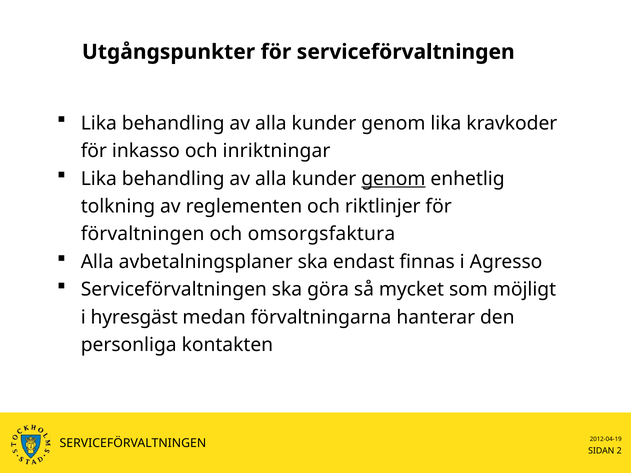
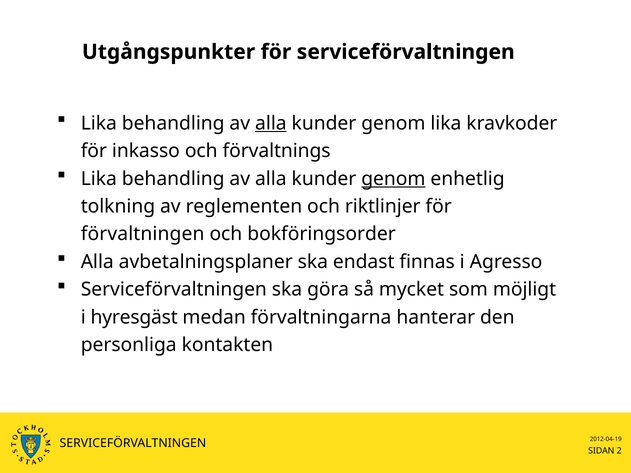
alla at (271, 123) underline: none -> present
inriktningar: inriktningar -> förvaltnings
omsorgsfaktura: omsorgsfaktura -> bokföringsorder
